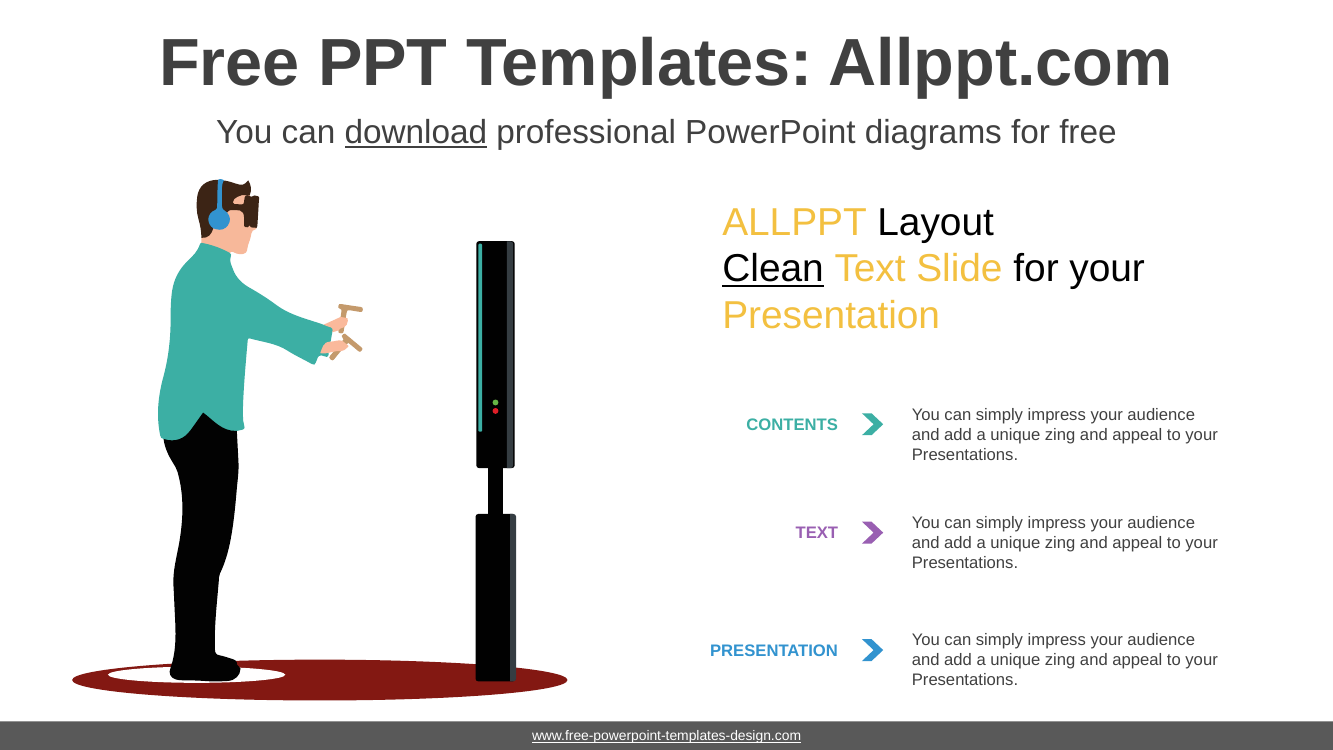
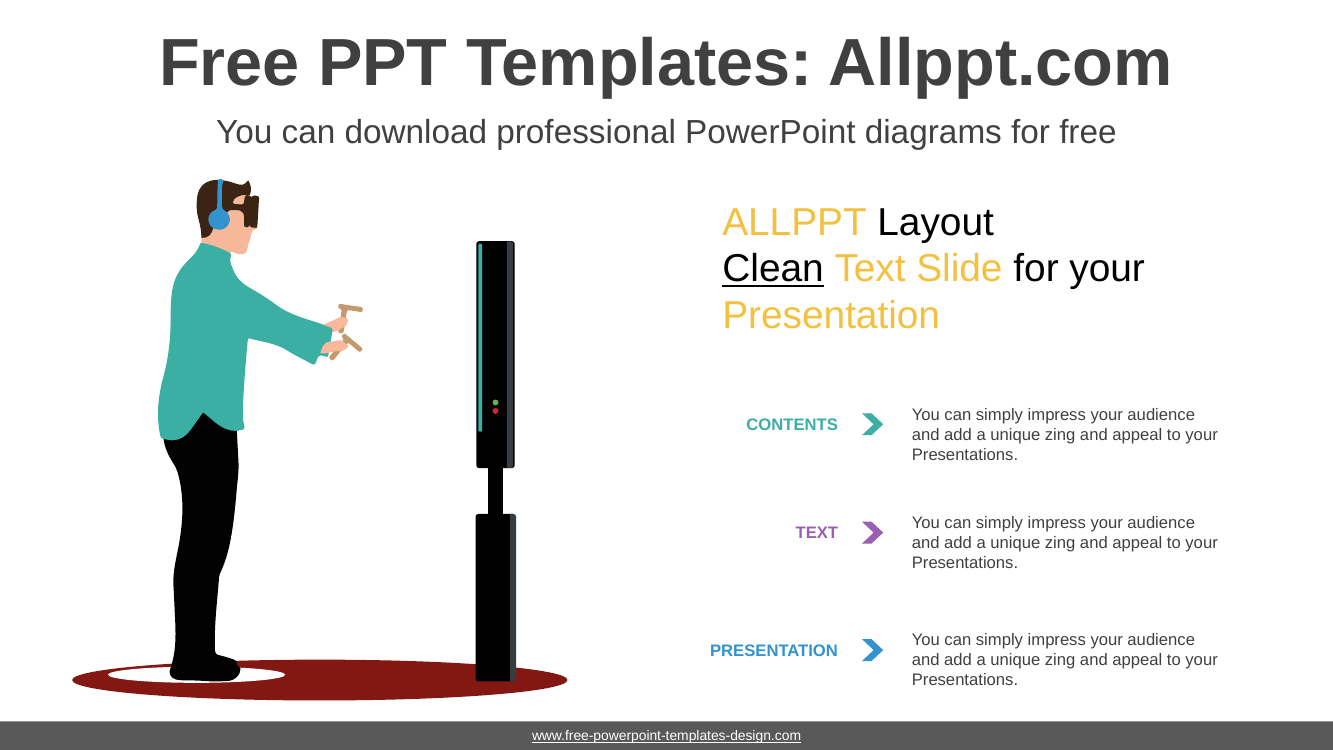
download underline: present -> none
